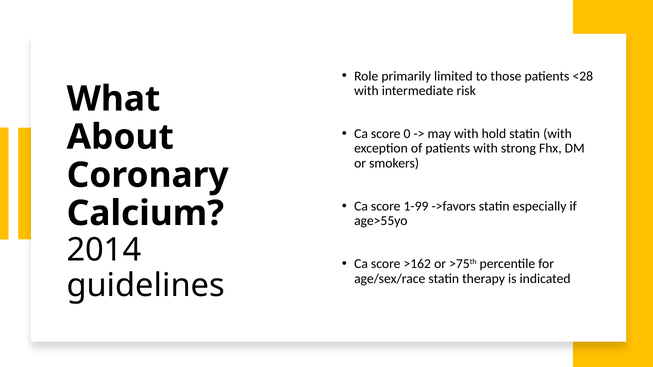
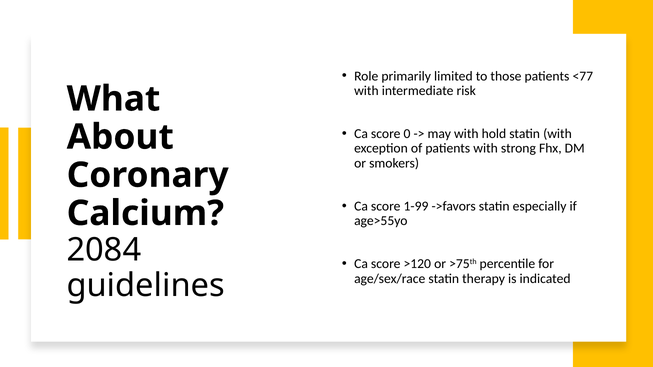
<28: <28 -> <77
2014: 2014 -> 2084
>162: >162 -> >120
